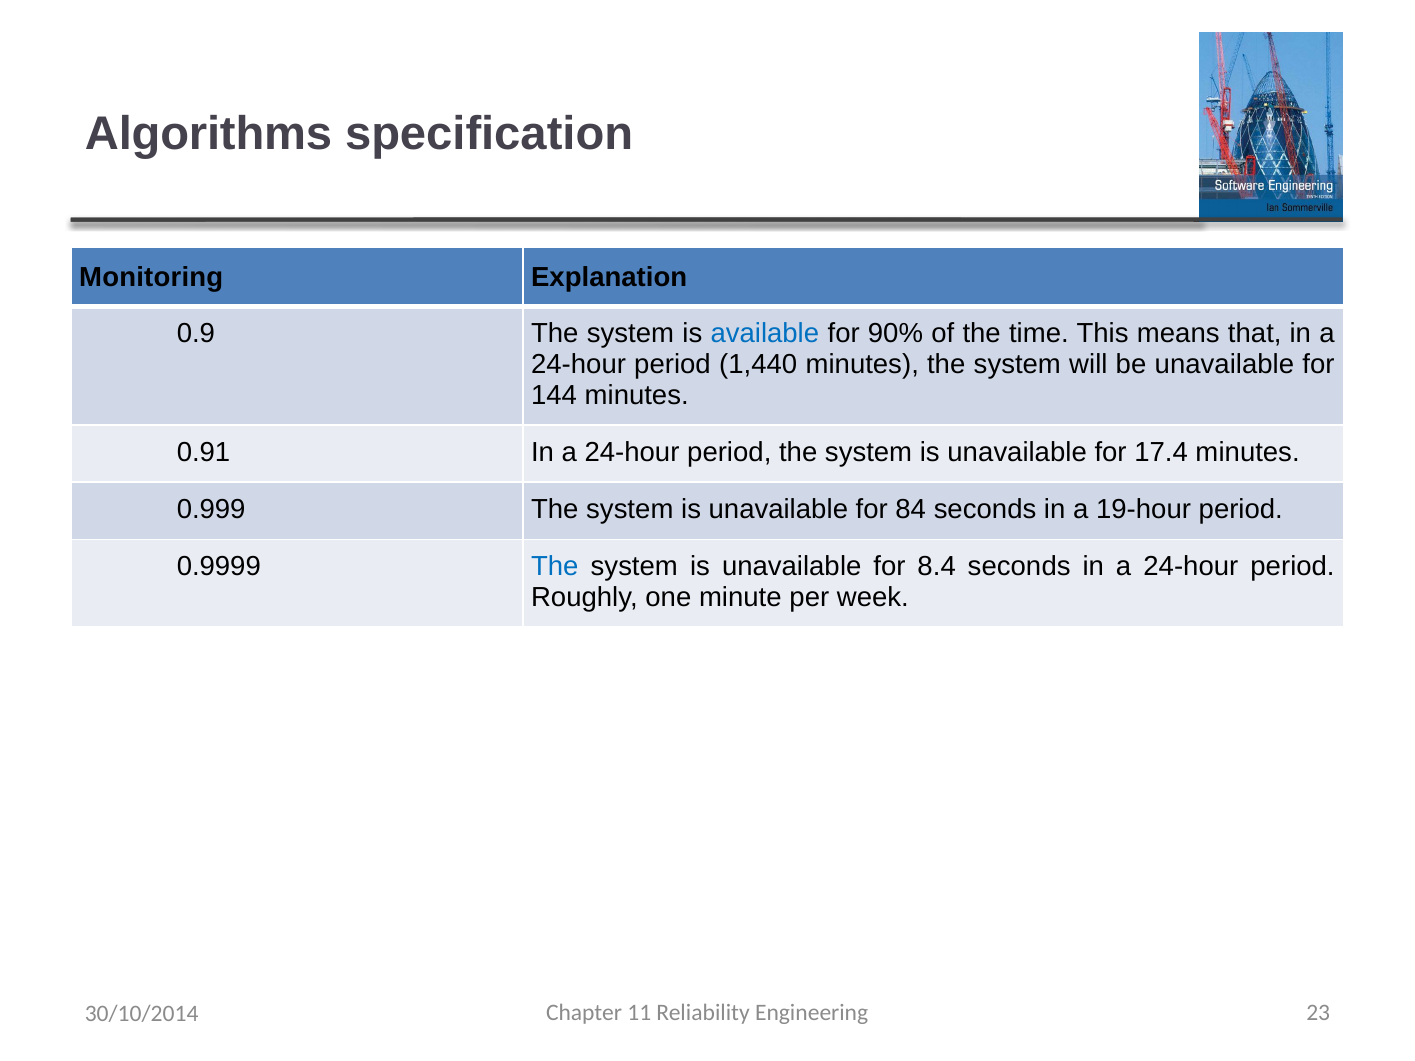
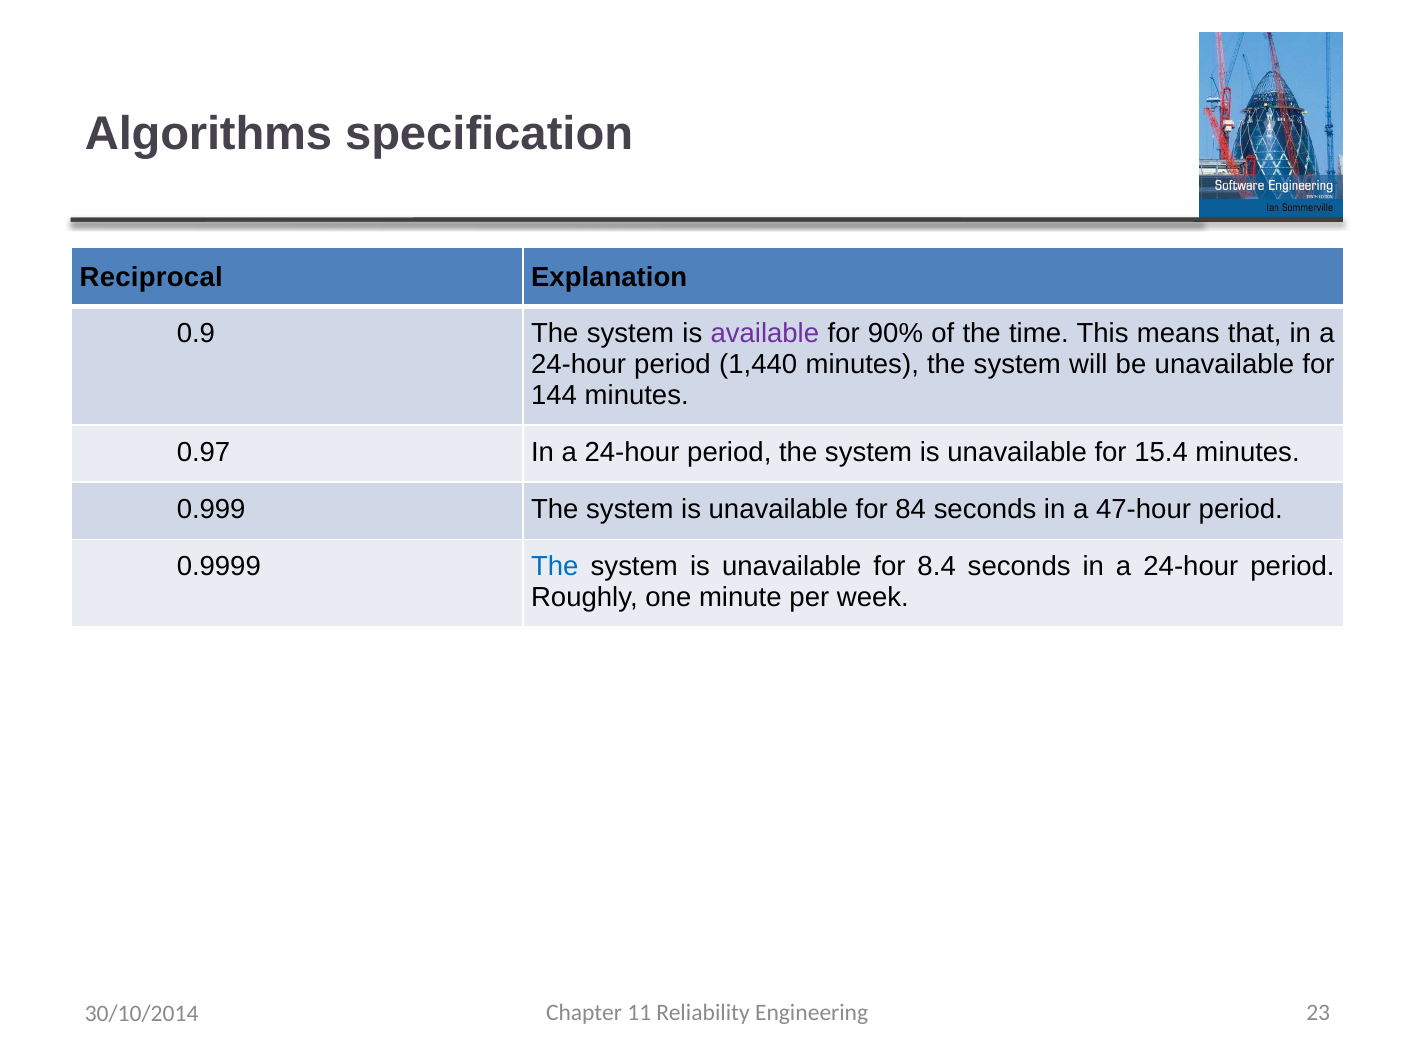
Monitoring: Monitoring -> Reciprocal
available colour: blue -> purple
0.91: 0.91 -> 0.97
17.4: 17.4 -> 15.4
19-hour: 19-hour -> 47-hour
